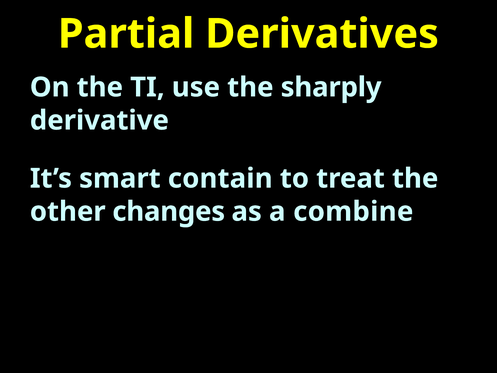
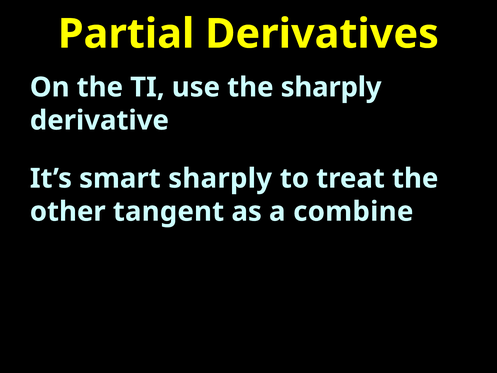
smart contain: contain -> sharply
changes: changes -> tangent
